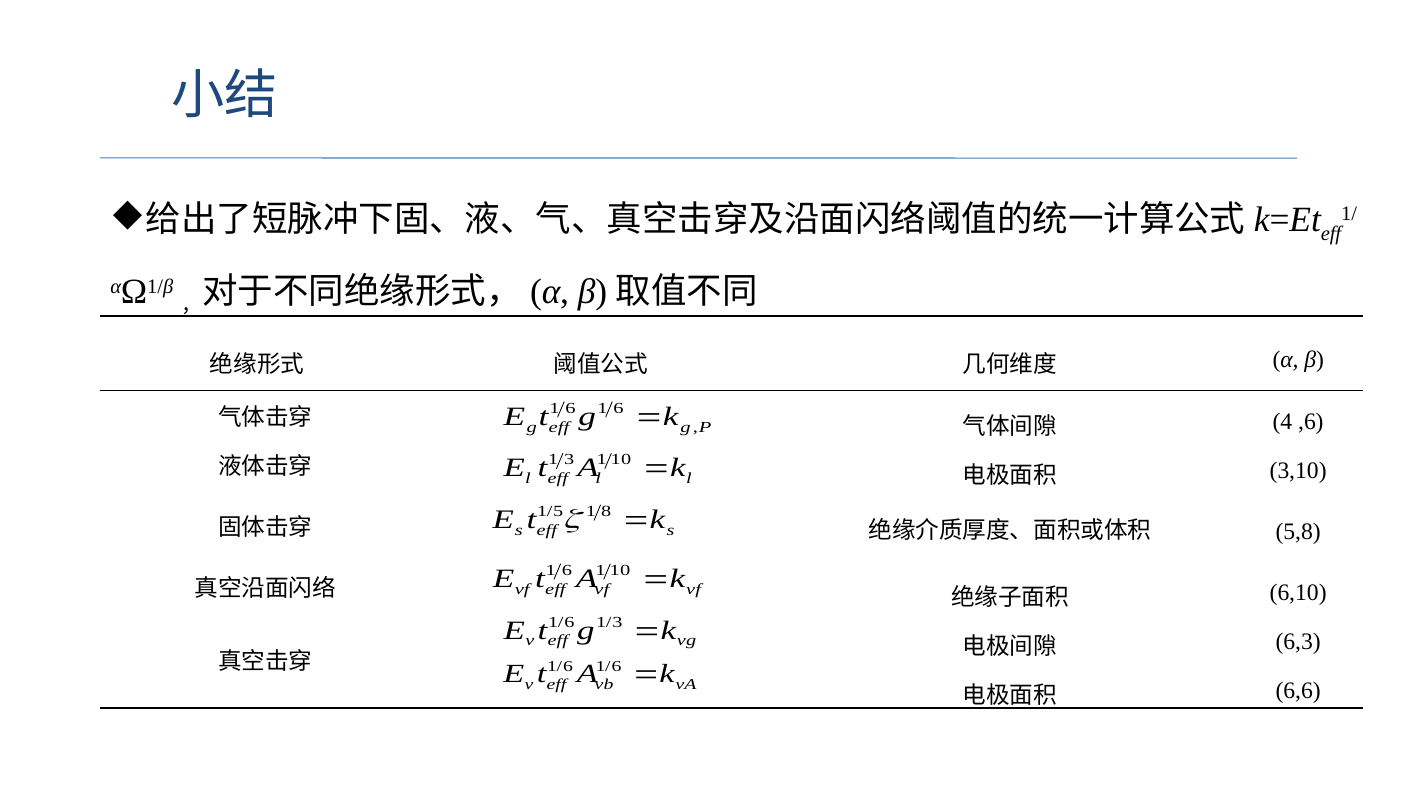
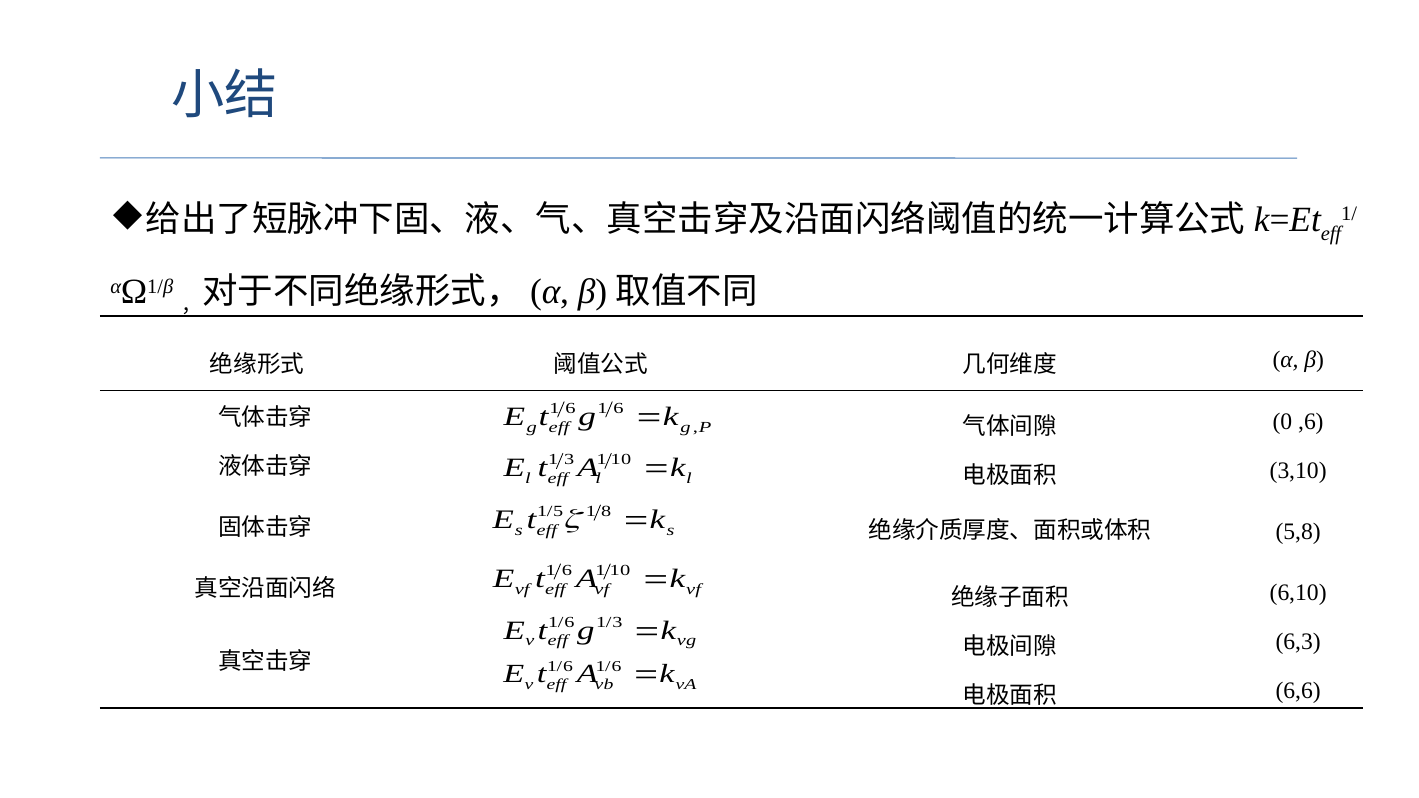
4: 4 -> 0
